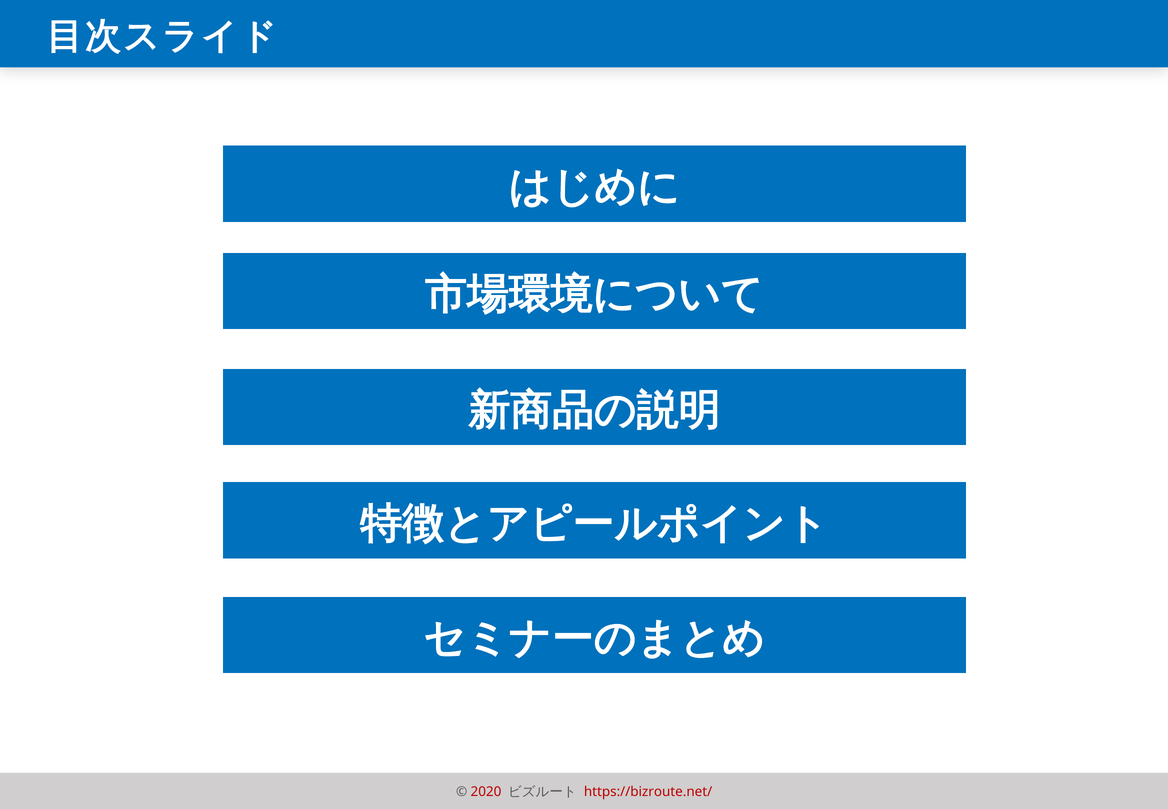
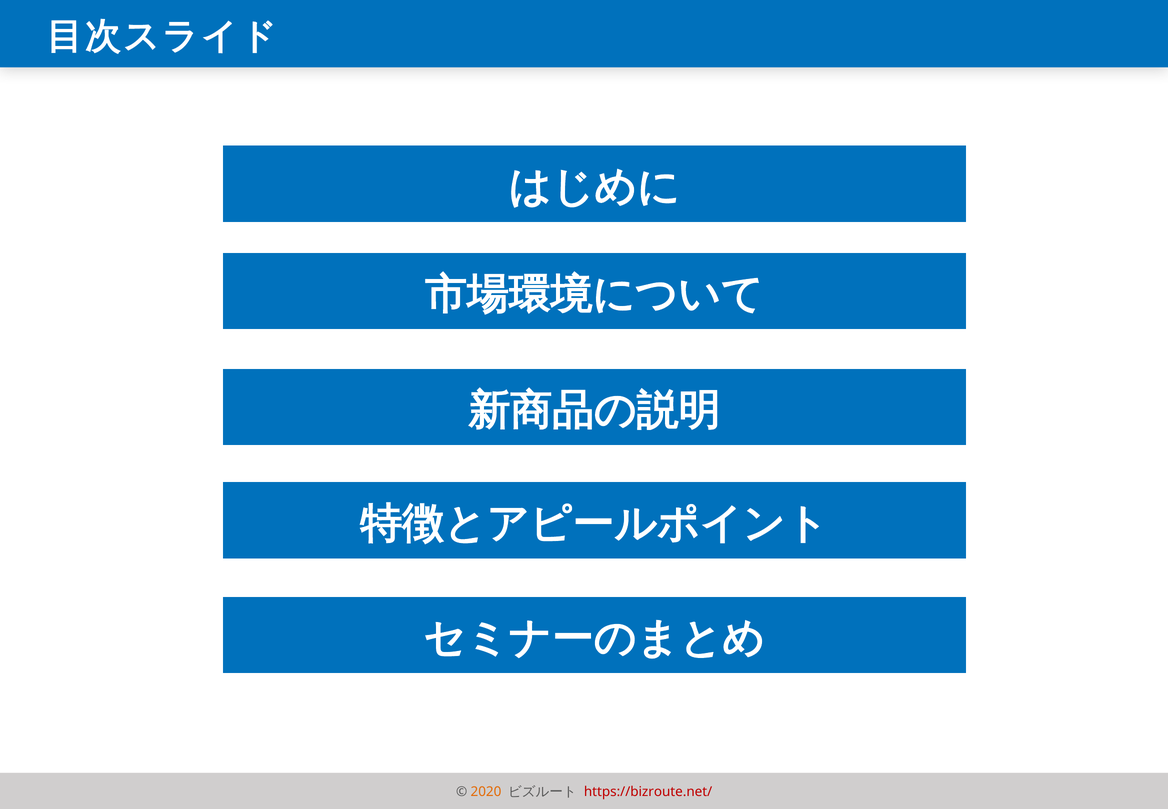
2020 colour: red -> orange
